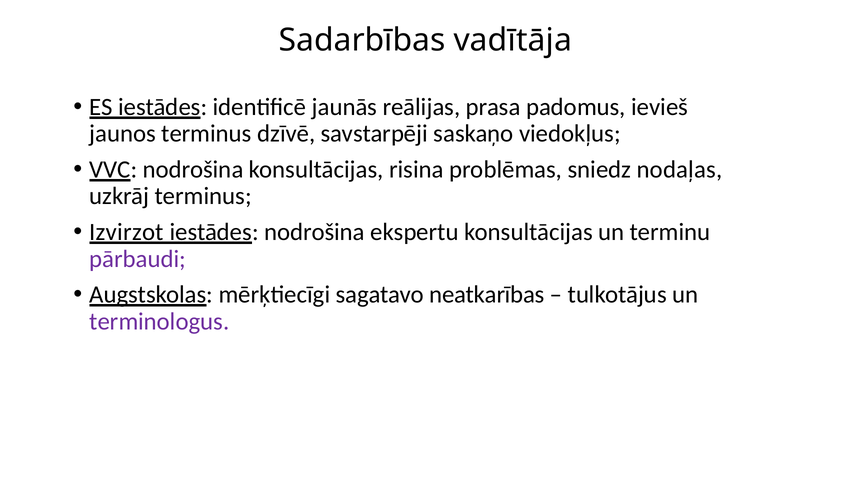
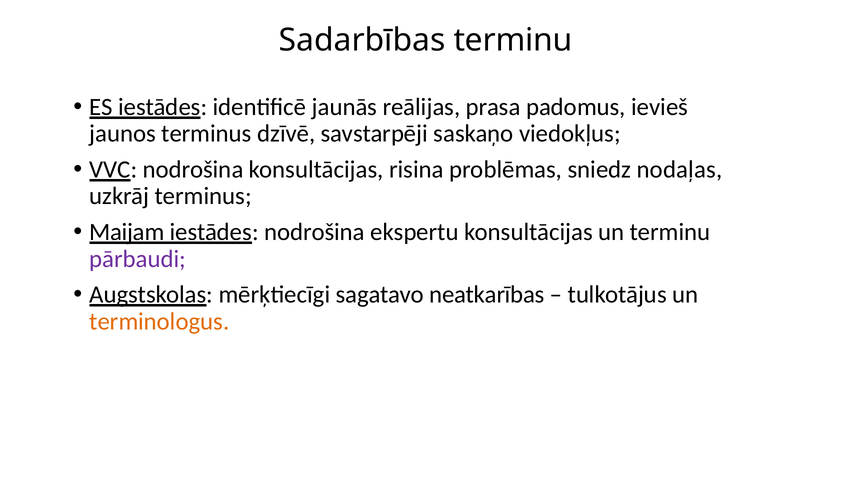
Sadarbības vadītāja: vadītāja -> terminu
Izvirzot: Izvirzot -> Maijam
terminologus colour: purple -> orange
